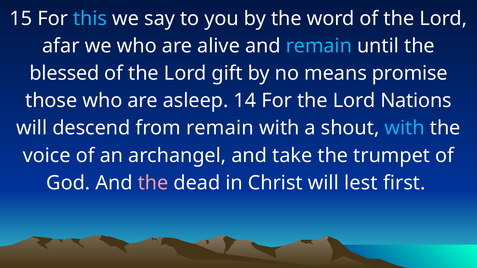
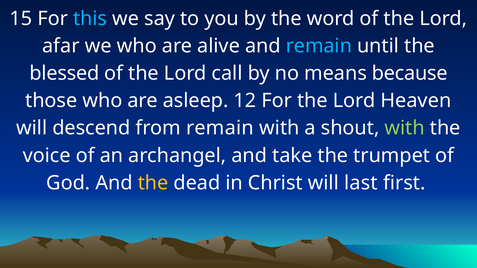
gift: gift -> call
promise: promise -> because
14: 14 -> 12
Nations: Nations -> Heaven
with at (405, 128) colour: light blue -> light green
the at (153, 183) colour: pink -> yellow
lest: lest -> last
